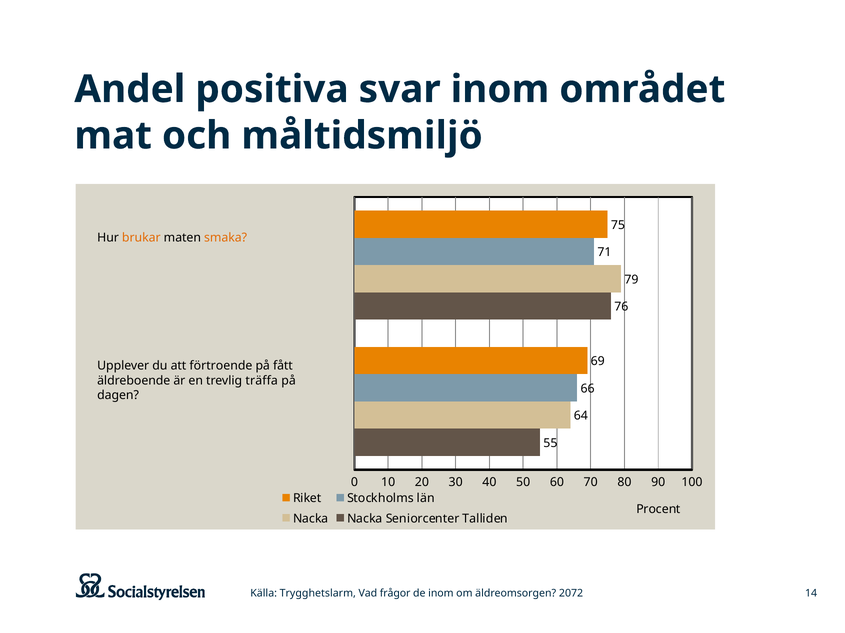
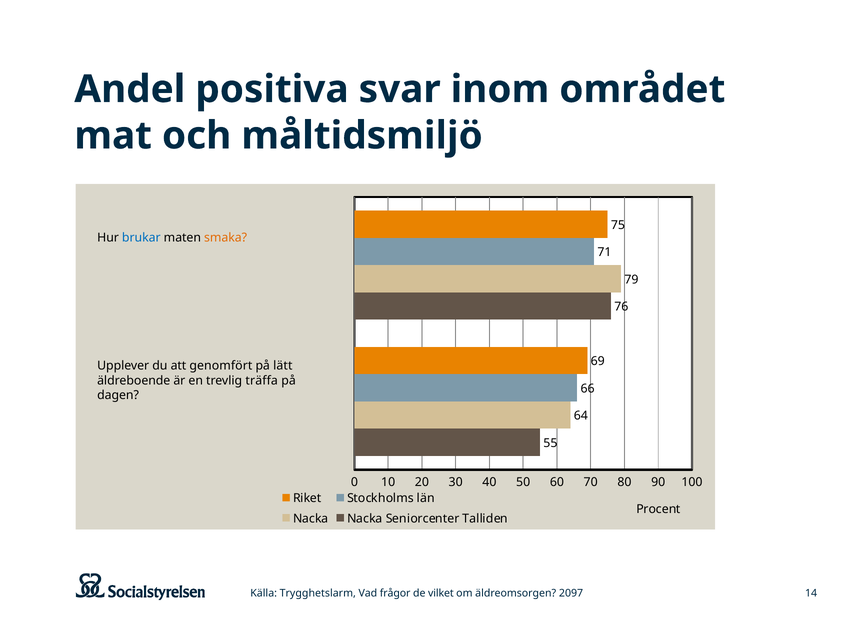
brukar colour: orange -> blue
förtroende: förtroende -> genomfört
fått: fått -> lätt
de inom: inom -> vilket
2072: 2072 -> 2097
